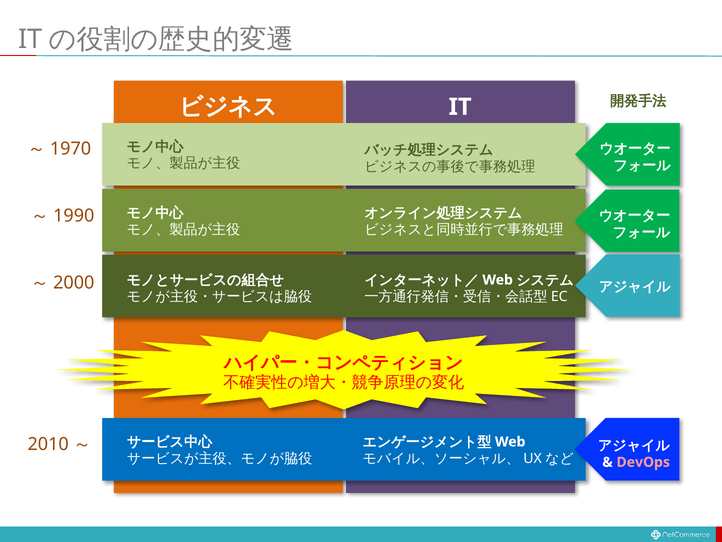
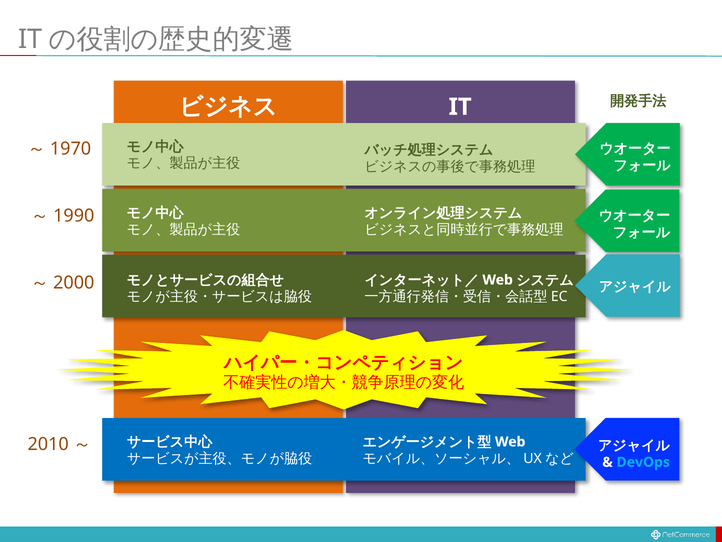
DevOps colour: pink -> light blue
